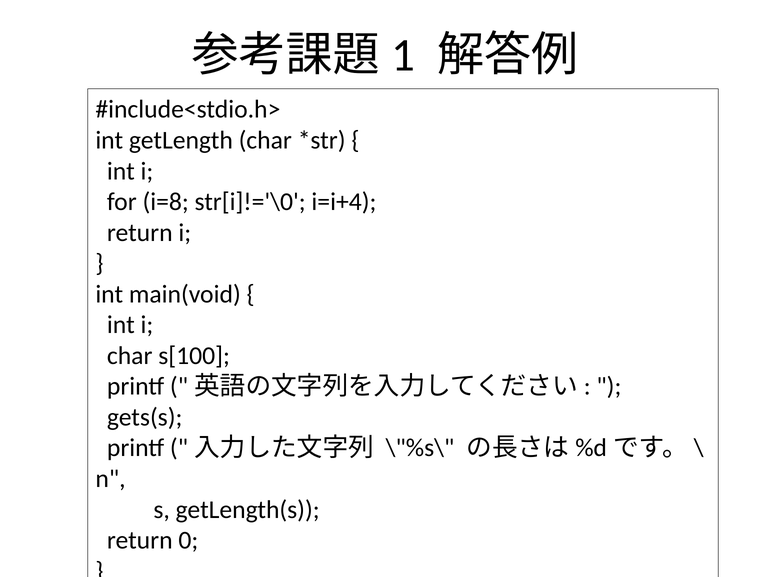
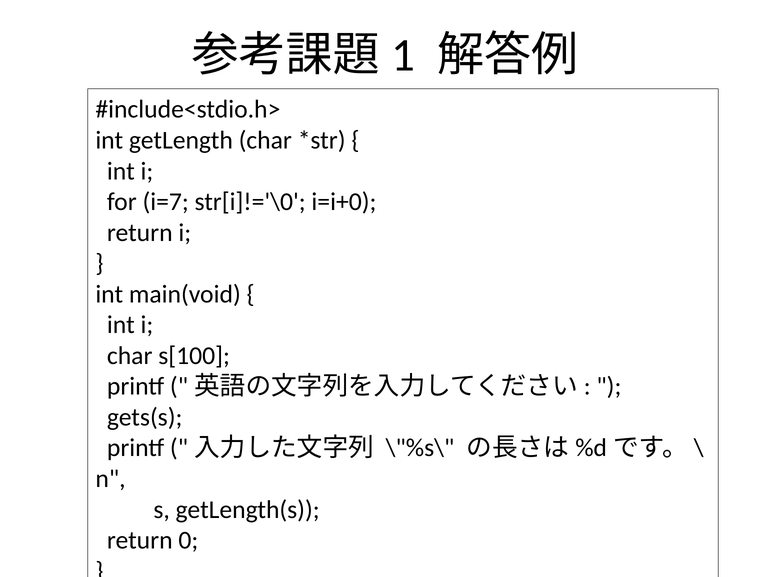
i=8: i=8 -> i=7
i=i+4: i=i+4 -> i=i+0
